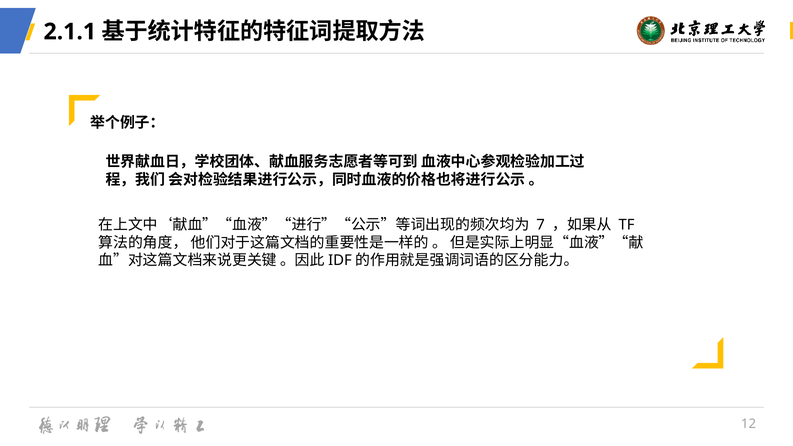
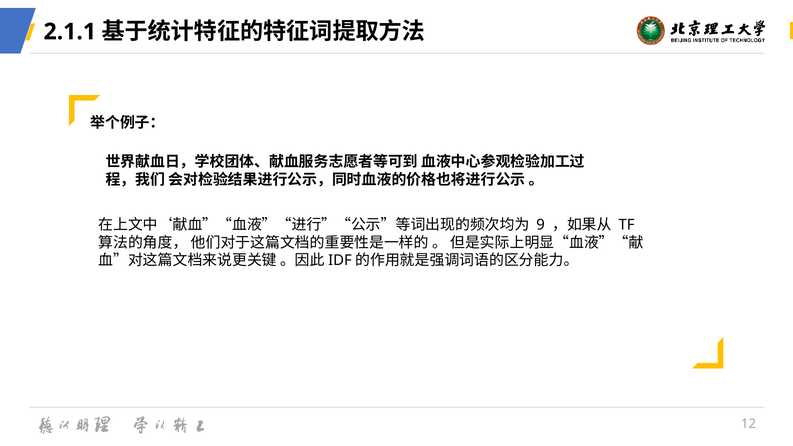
7: 7 -> 9
